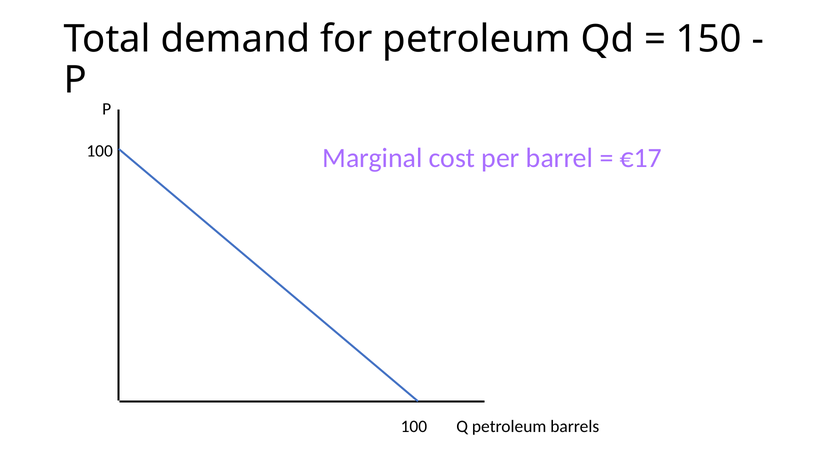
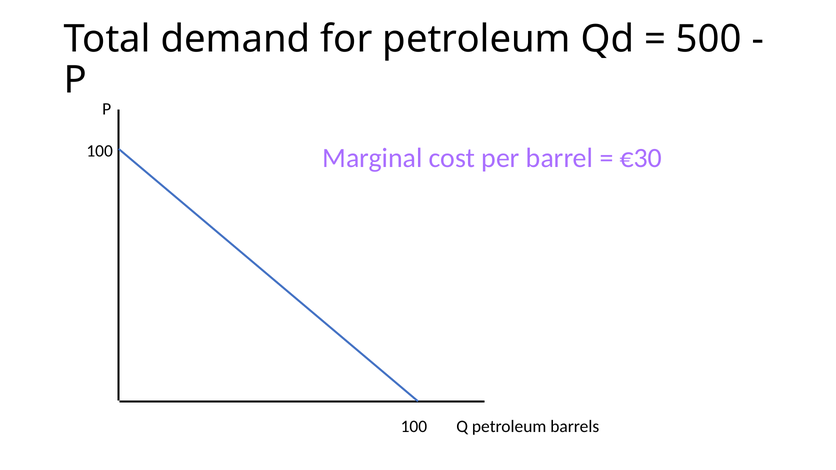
150: 150 -> 500
€17: €17 -> €30
